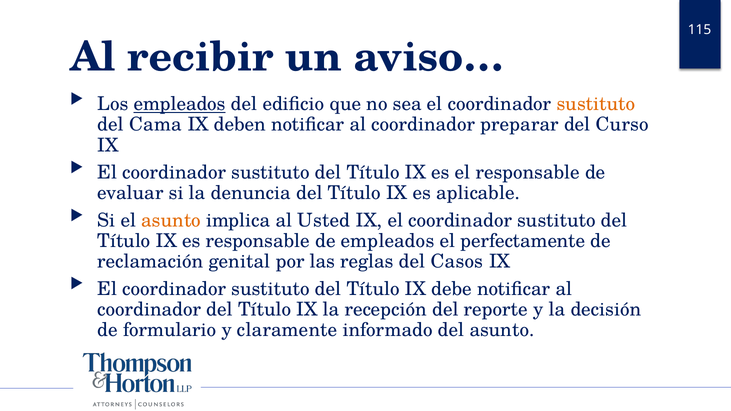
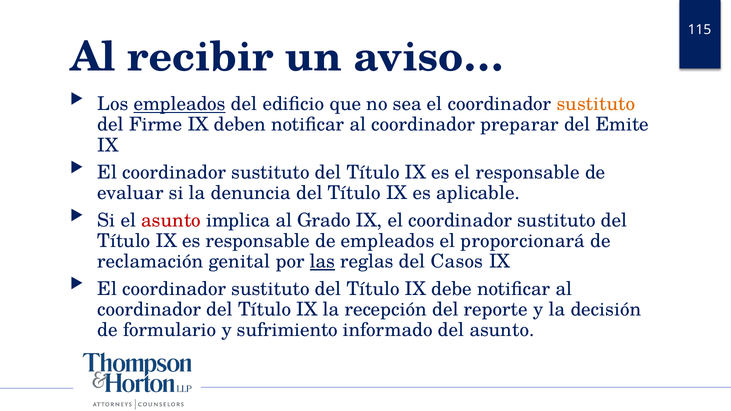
Cama: Cama -> Firme
Curso: Curso -> Emite
asunto at (171, 221) colour: orange -> red
Usted: Usted -> Grado
perfectamente: perfectamente -> proporcionará
las underline: none -> present
claramente: claramente -> sufrimiento
